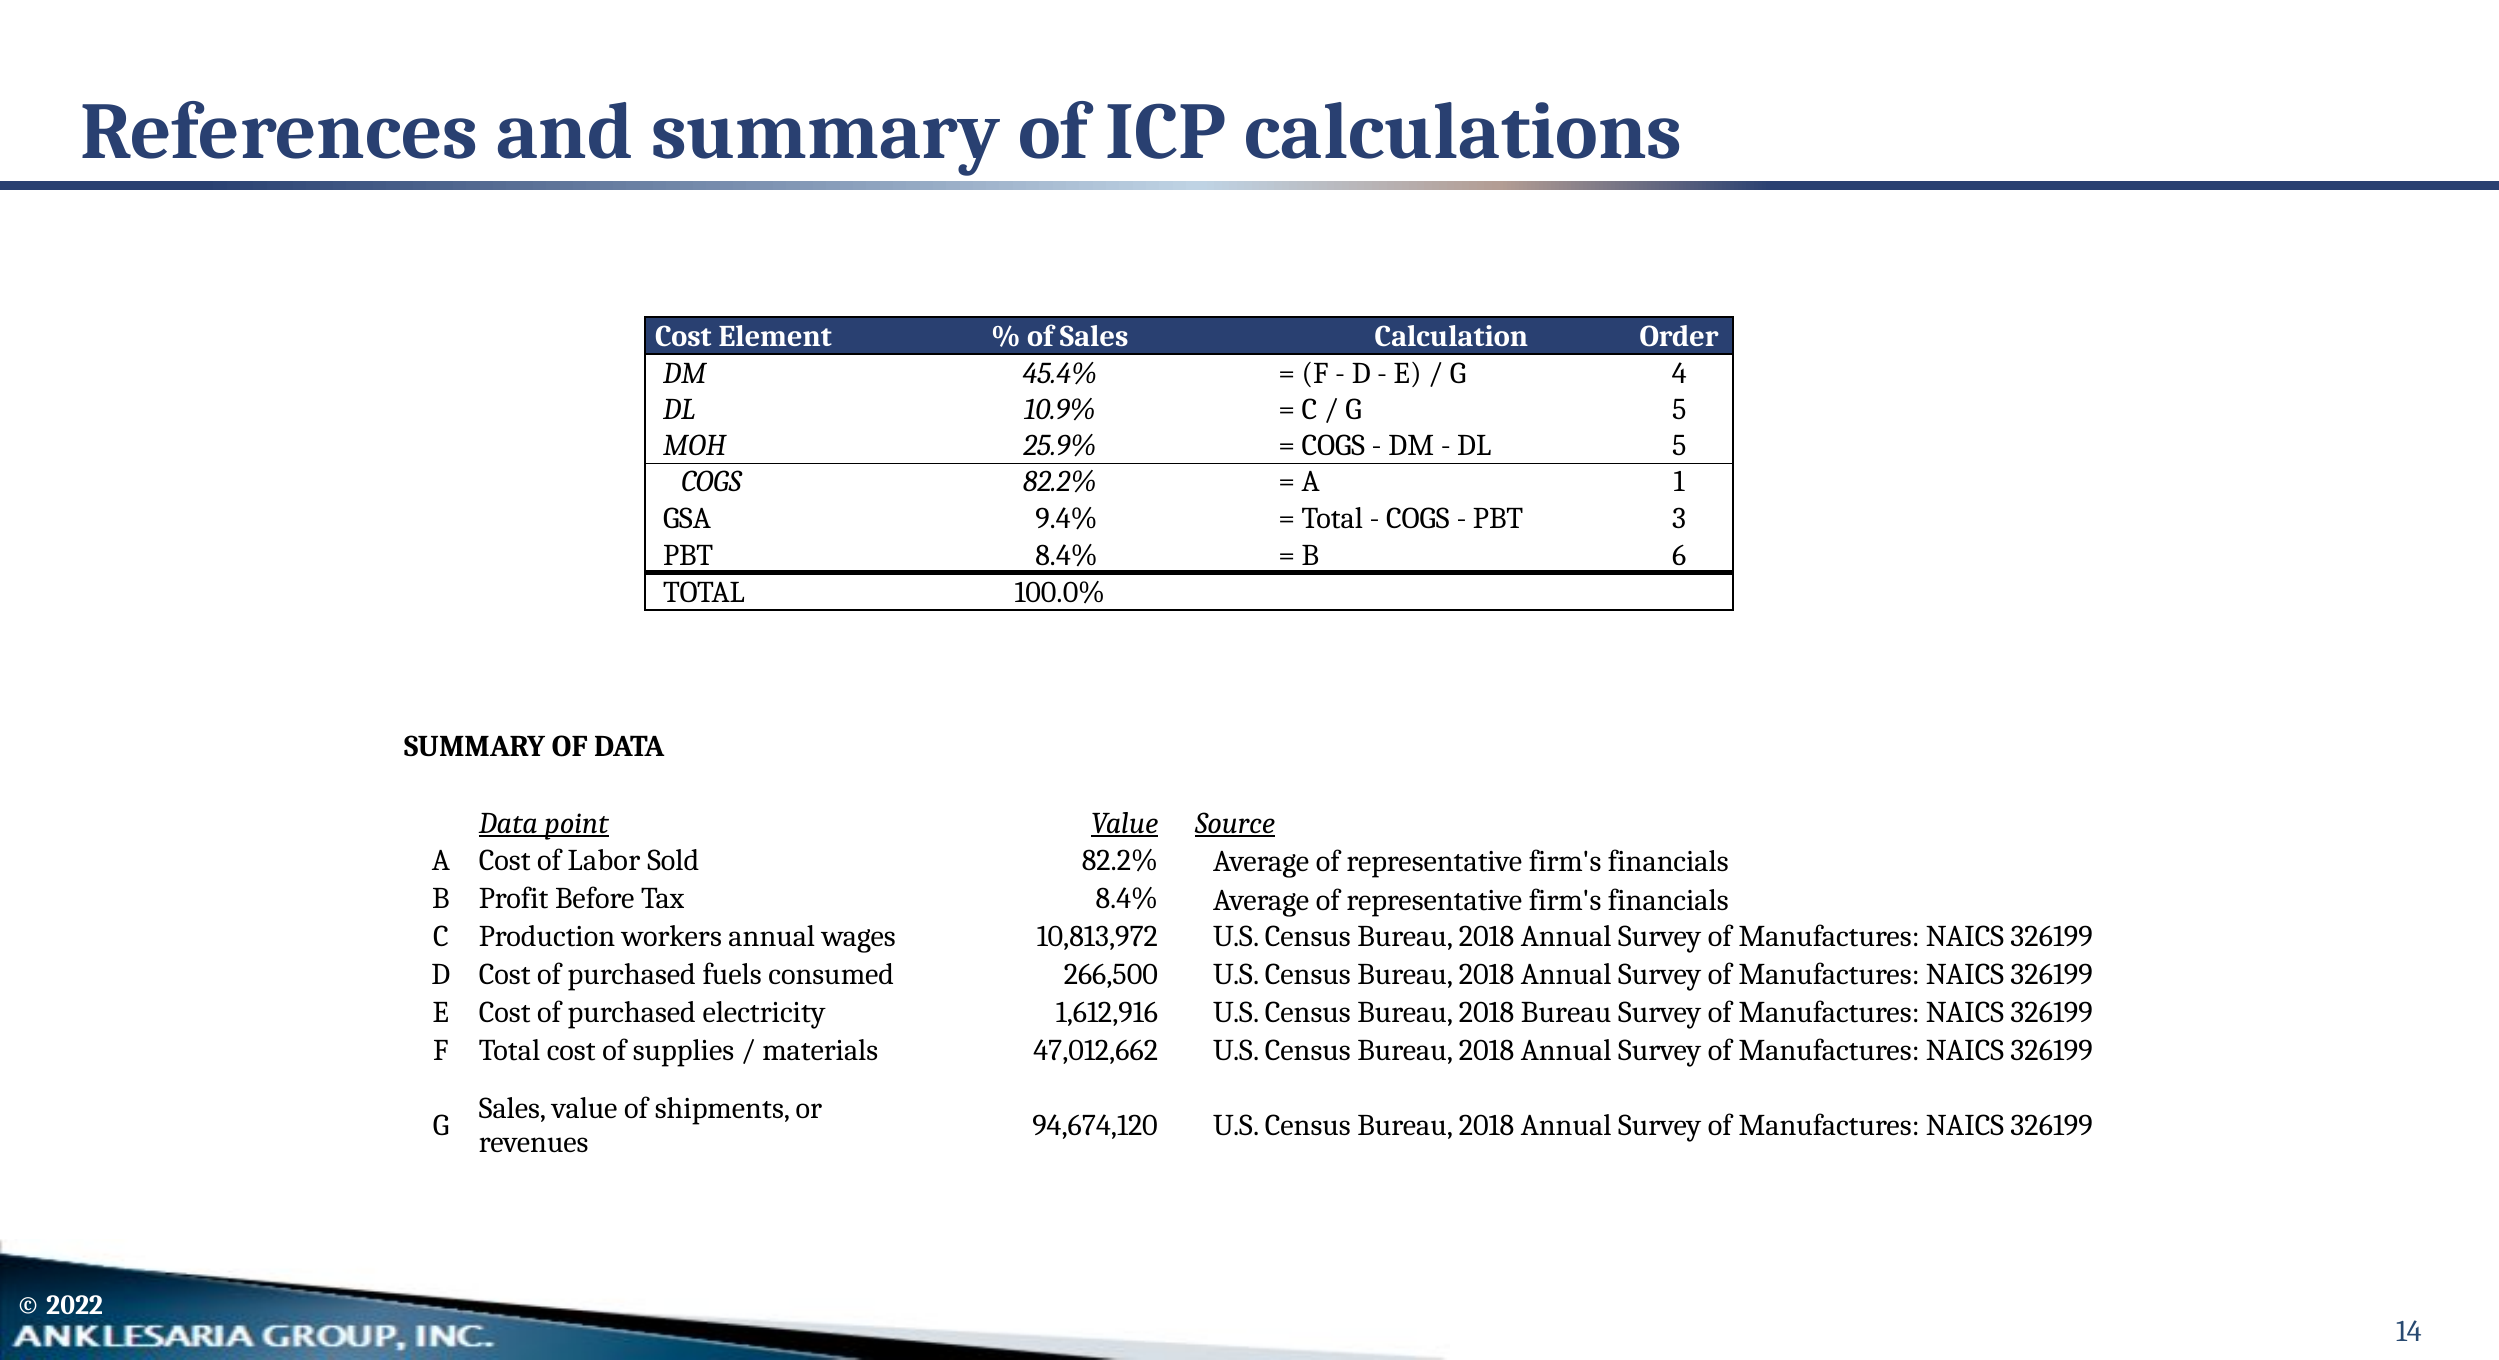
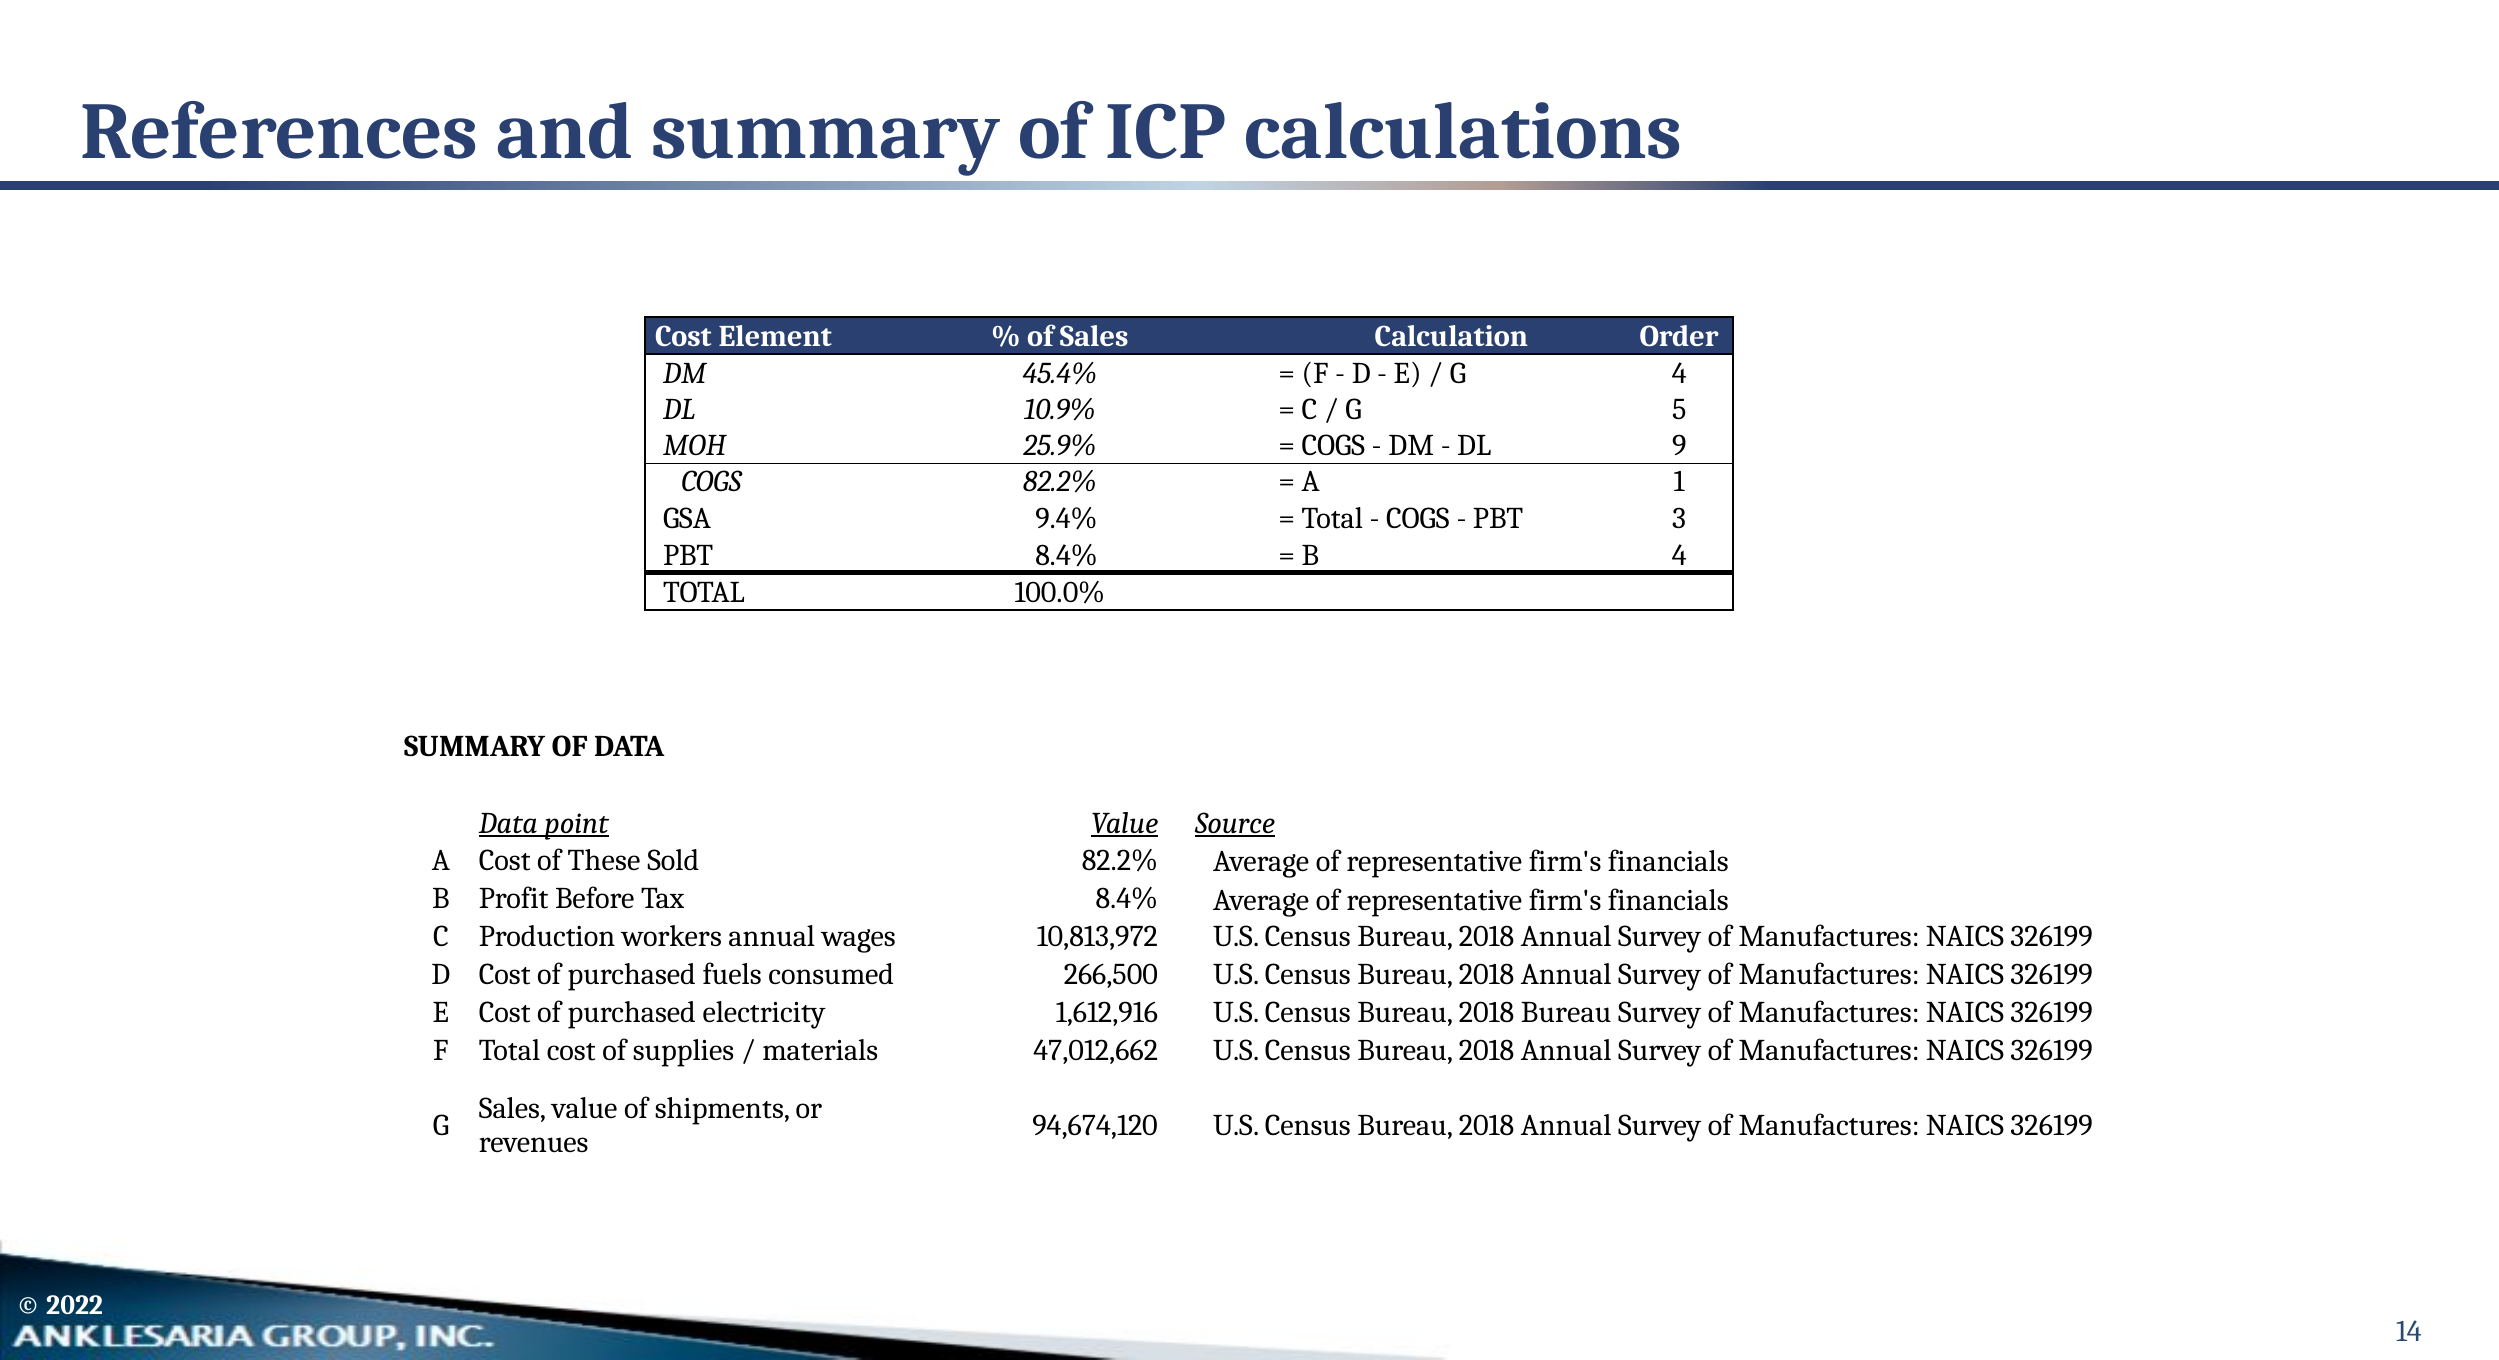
DL 5: 5 -> 9
B 6: 6 -> 4
Labor: Labor -> These
